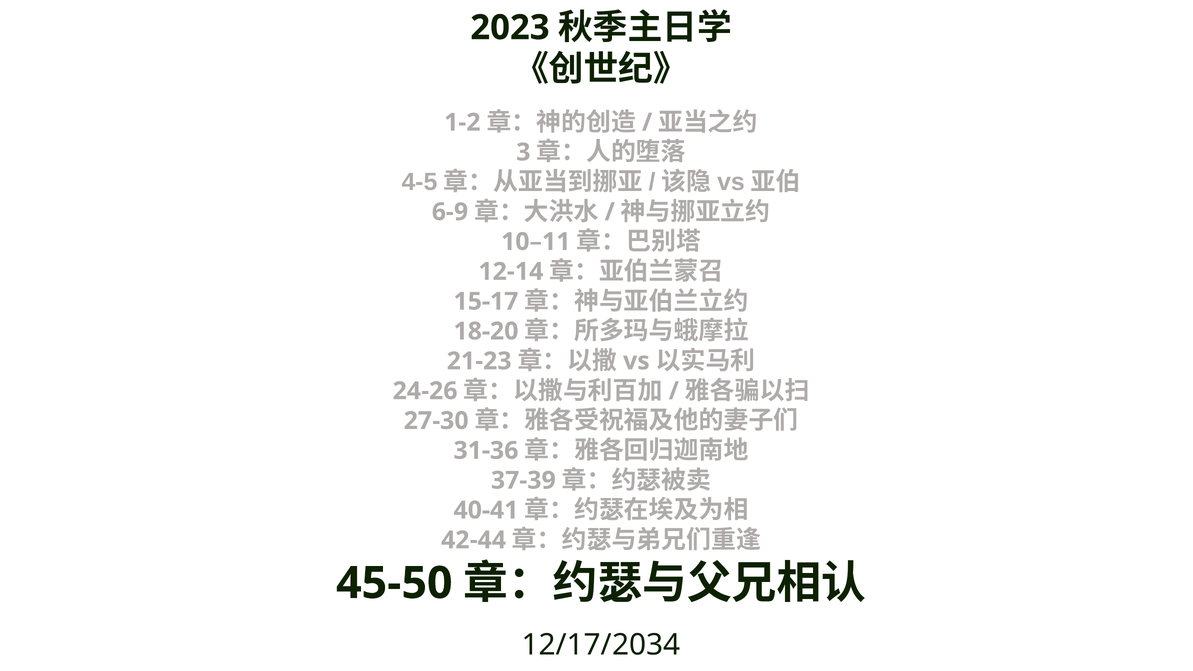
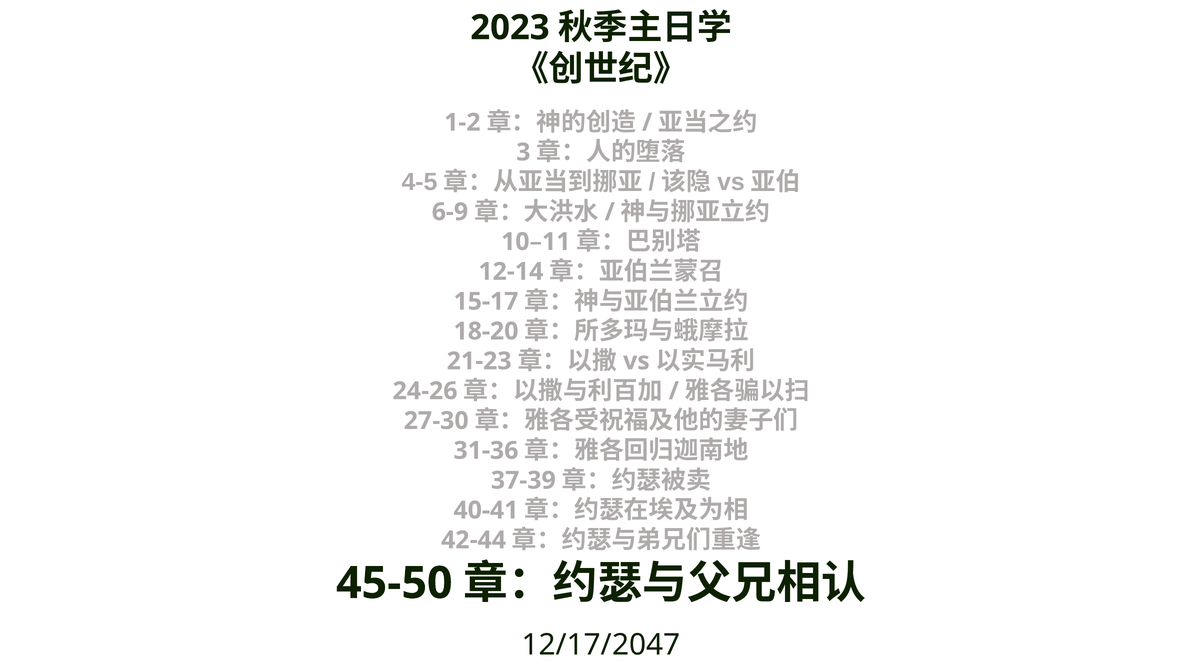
12/17/2034: 12/17/2034 -> 12/17/2047
